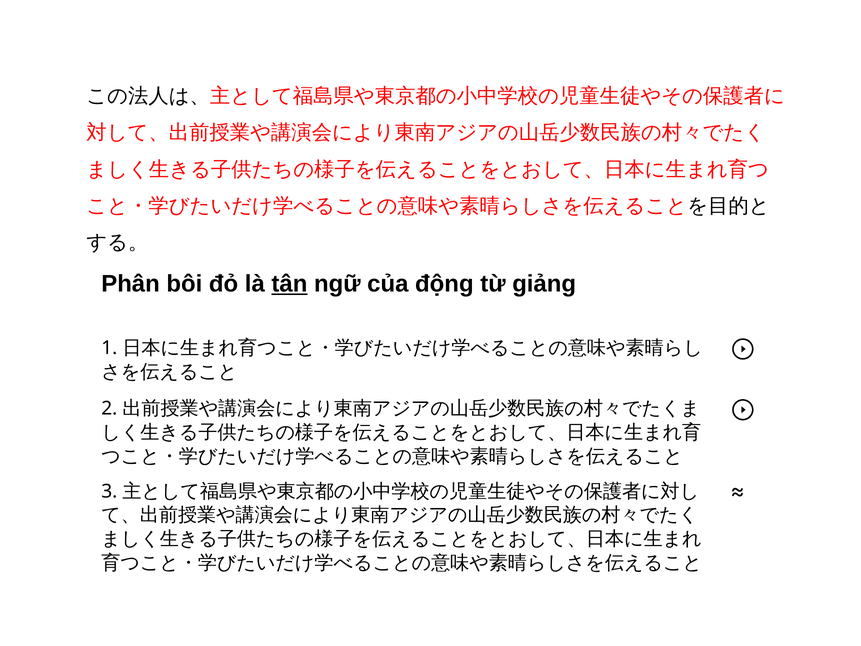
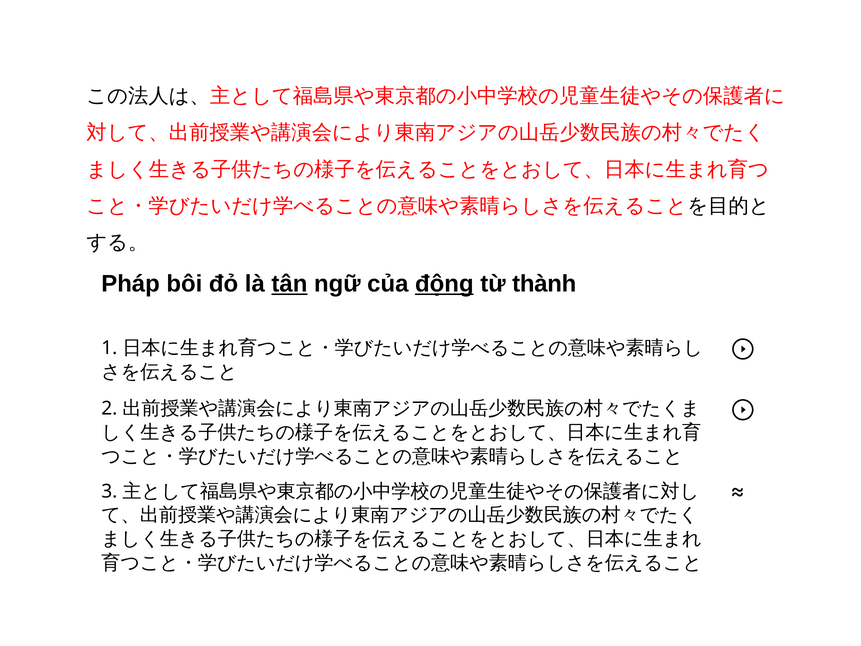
Phân: Phân -> Pháp
động underline: none -> present
giảng: giảng -> thành
